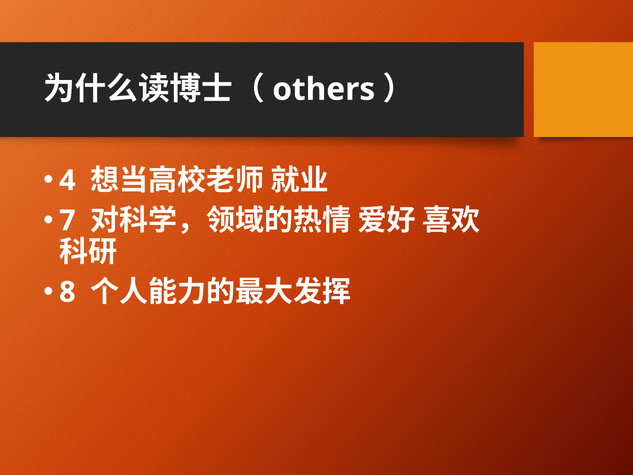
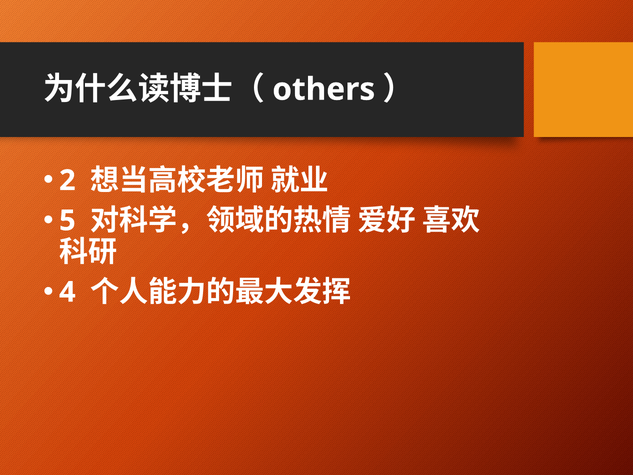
4: 4 -> 2
7: 7 -> 5
8: 8 -> 4
